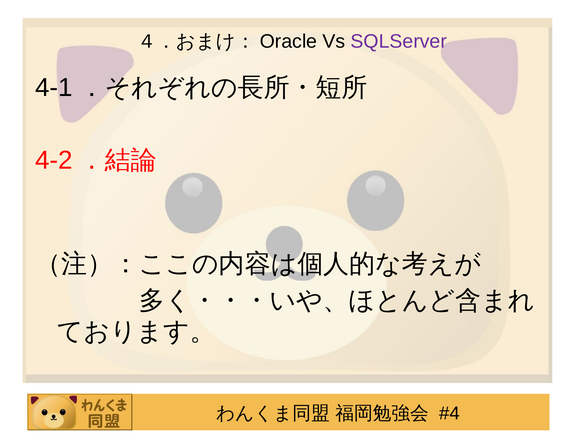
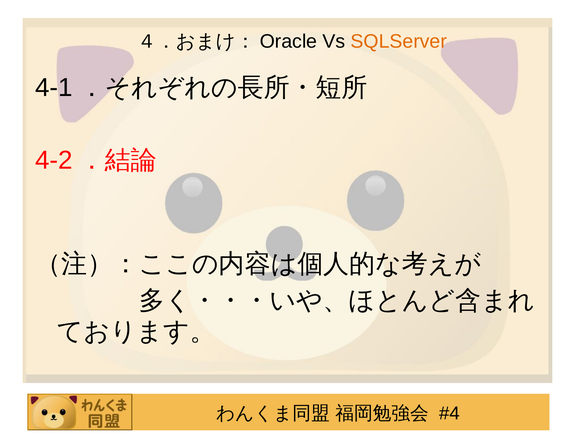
SQLServer colour: purple -> orange
